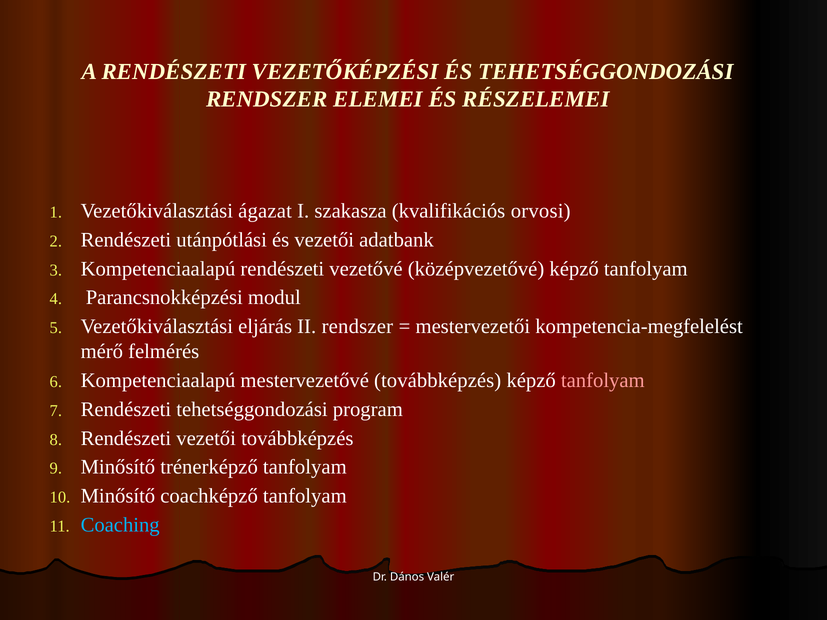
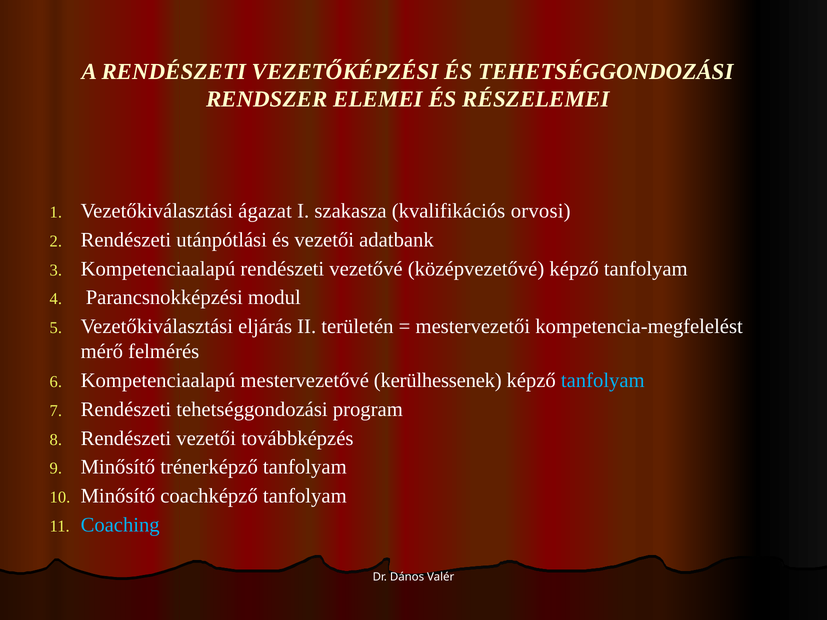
II rendszer: rendszer -> területén
mestervezetővé továbbképzés: továbbképzés -> kerülhessenek
tanfolyam at (603, 380) colour: pink -> light blue
